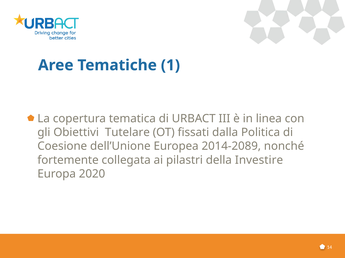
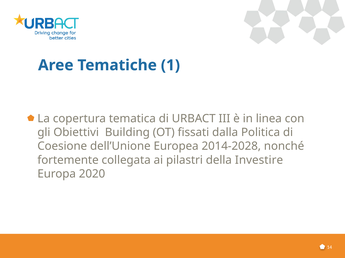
Tutelare: Tutelare -> Building
2014-2089: 2014-2089 -> 2014-2028
